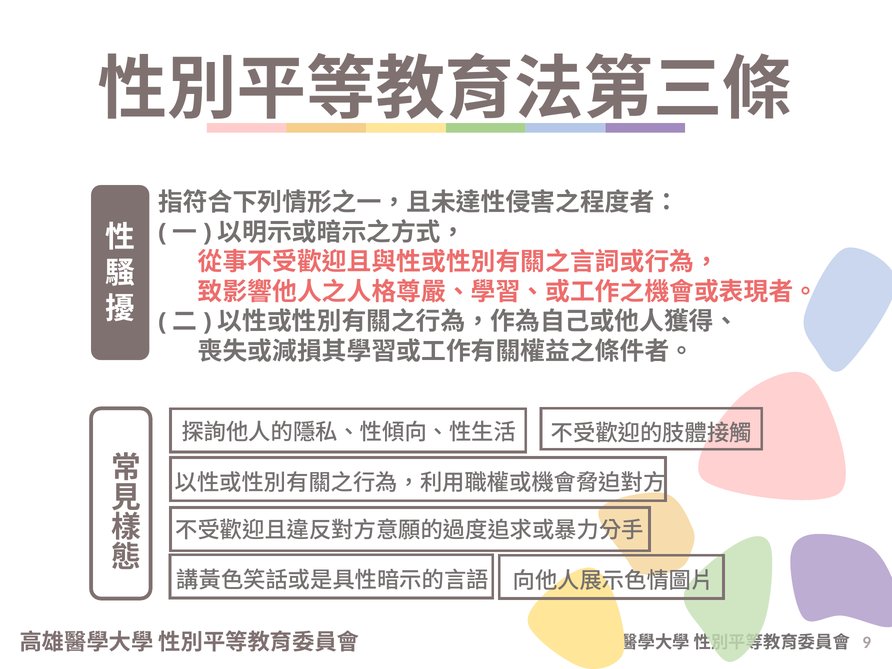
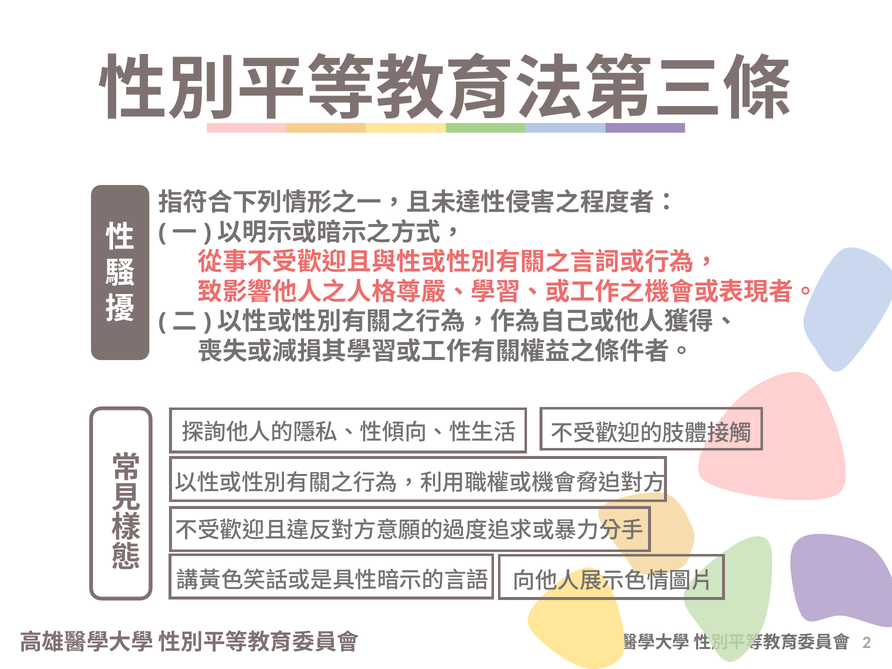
9: 9 -> 2
